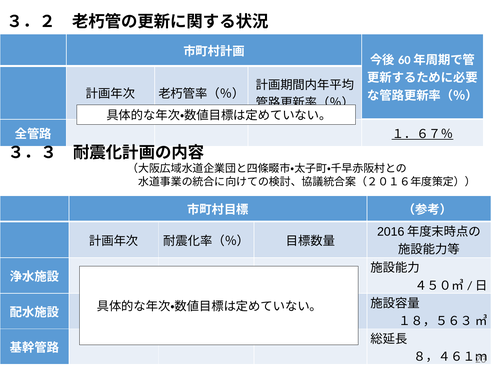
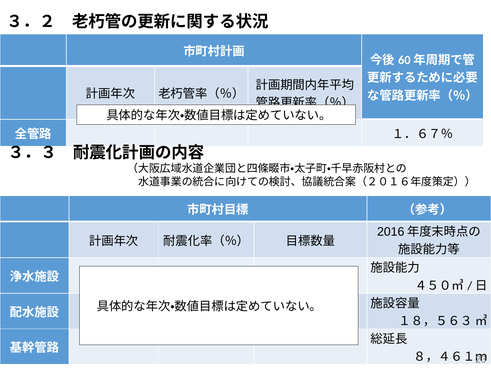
１．６７％ underline: present -> none
